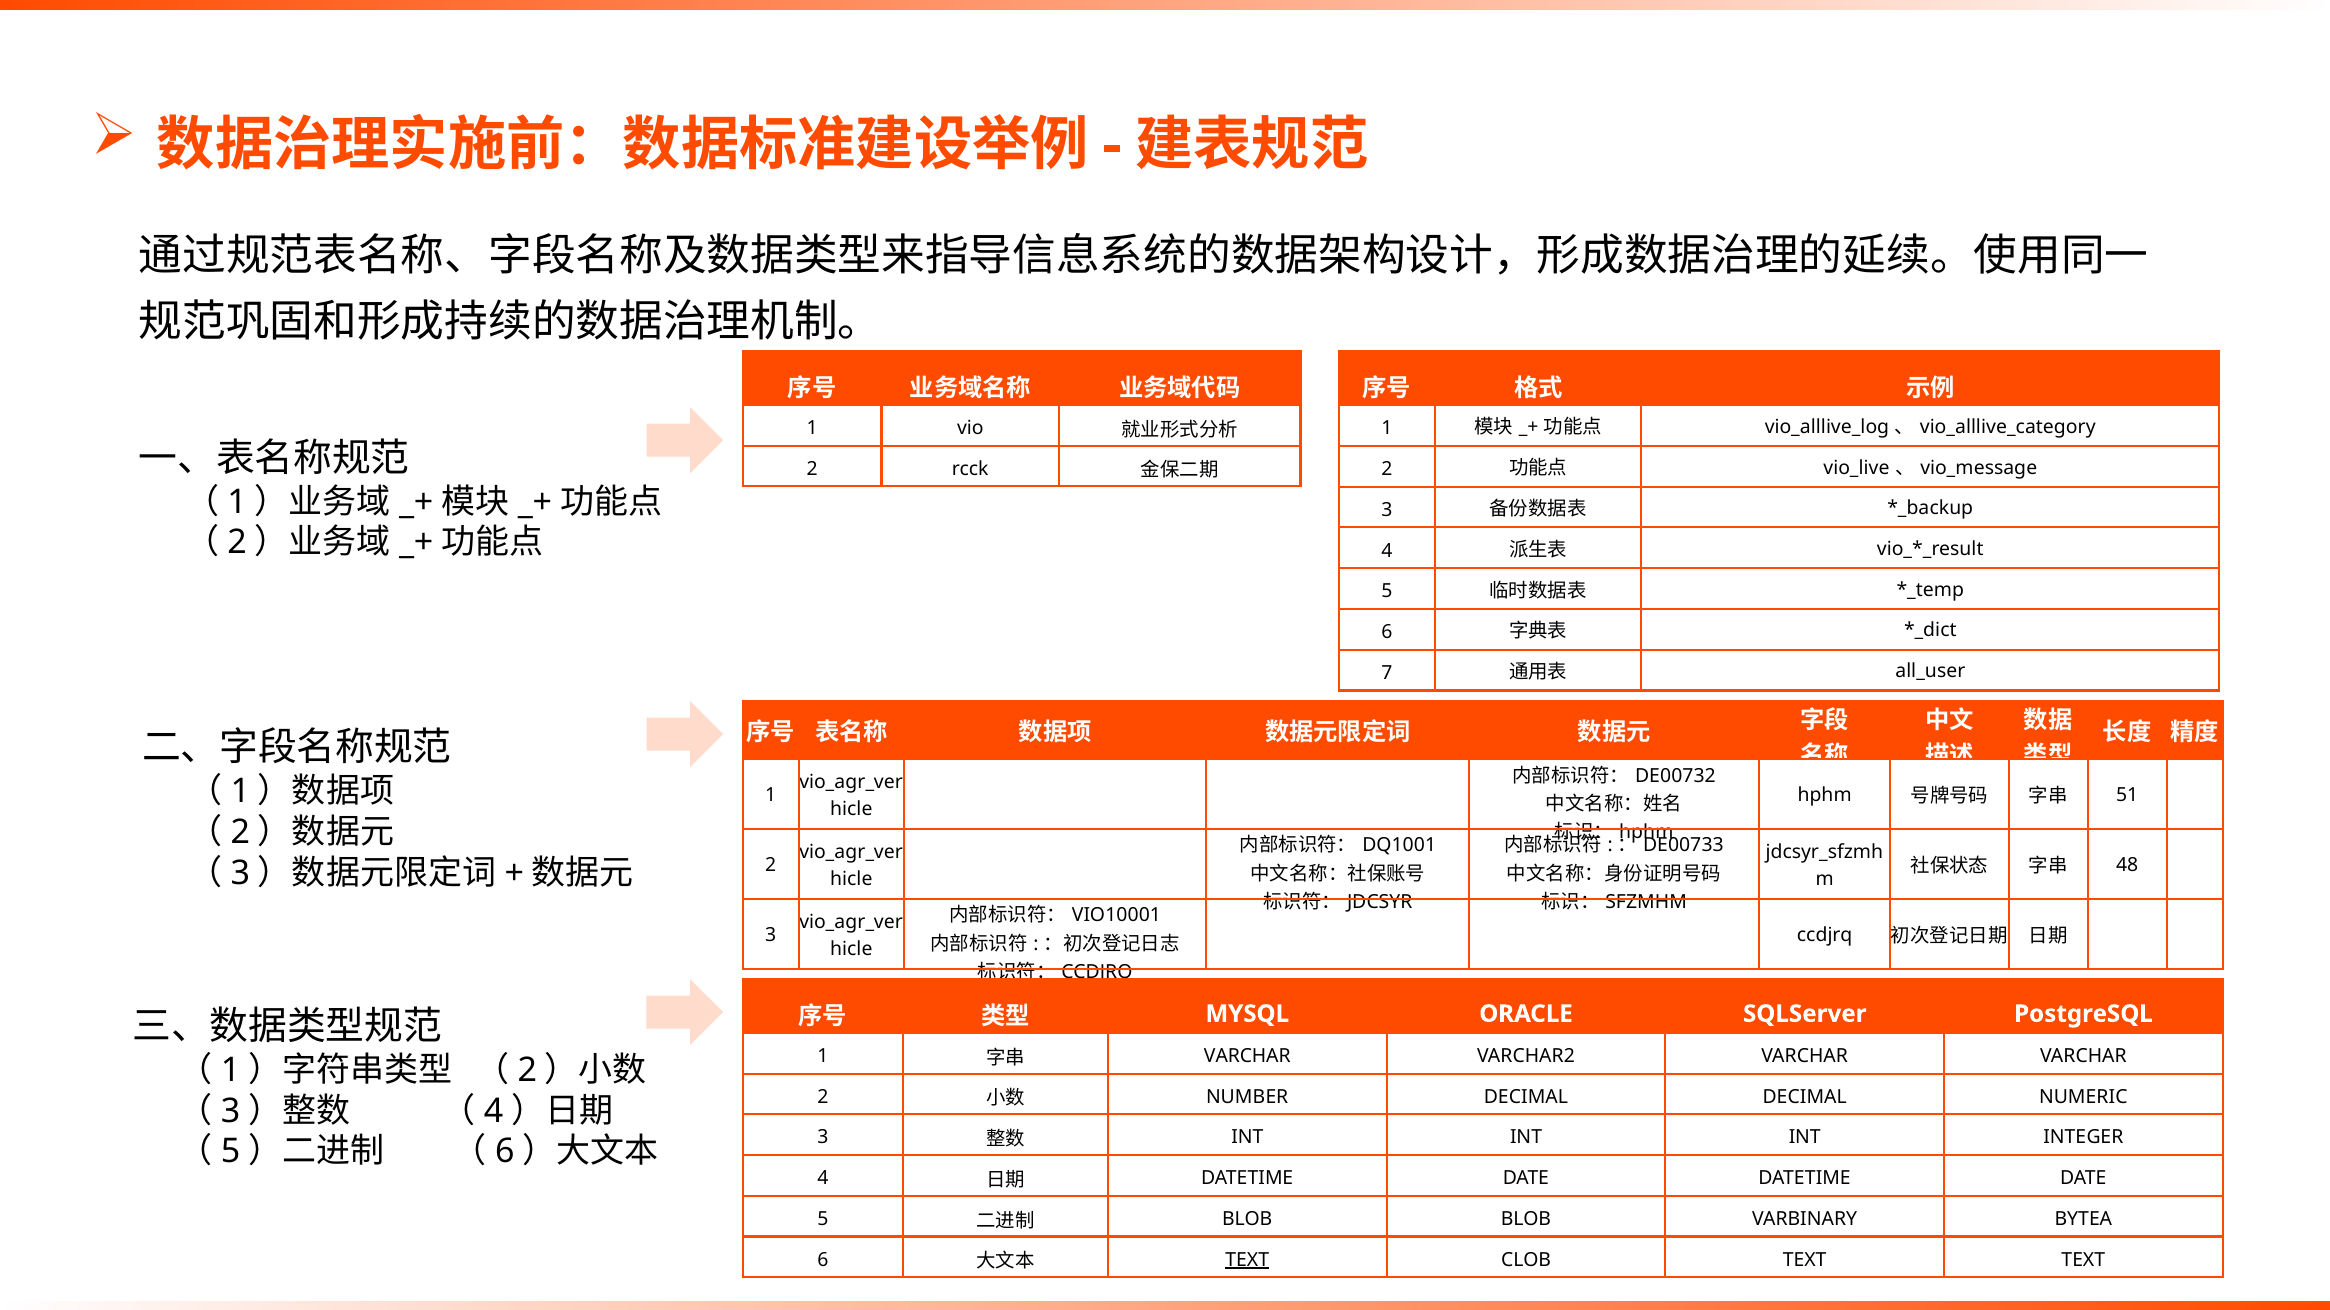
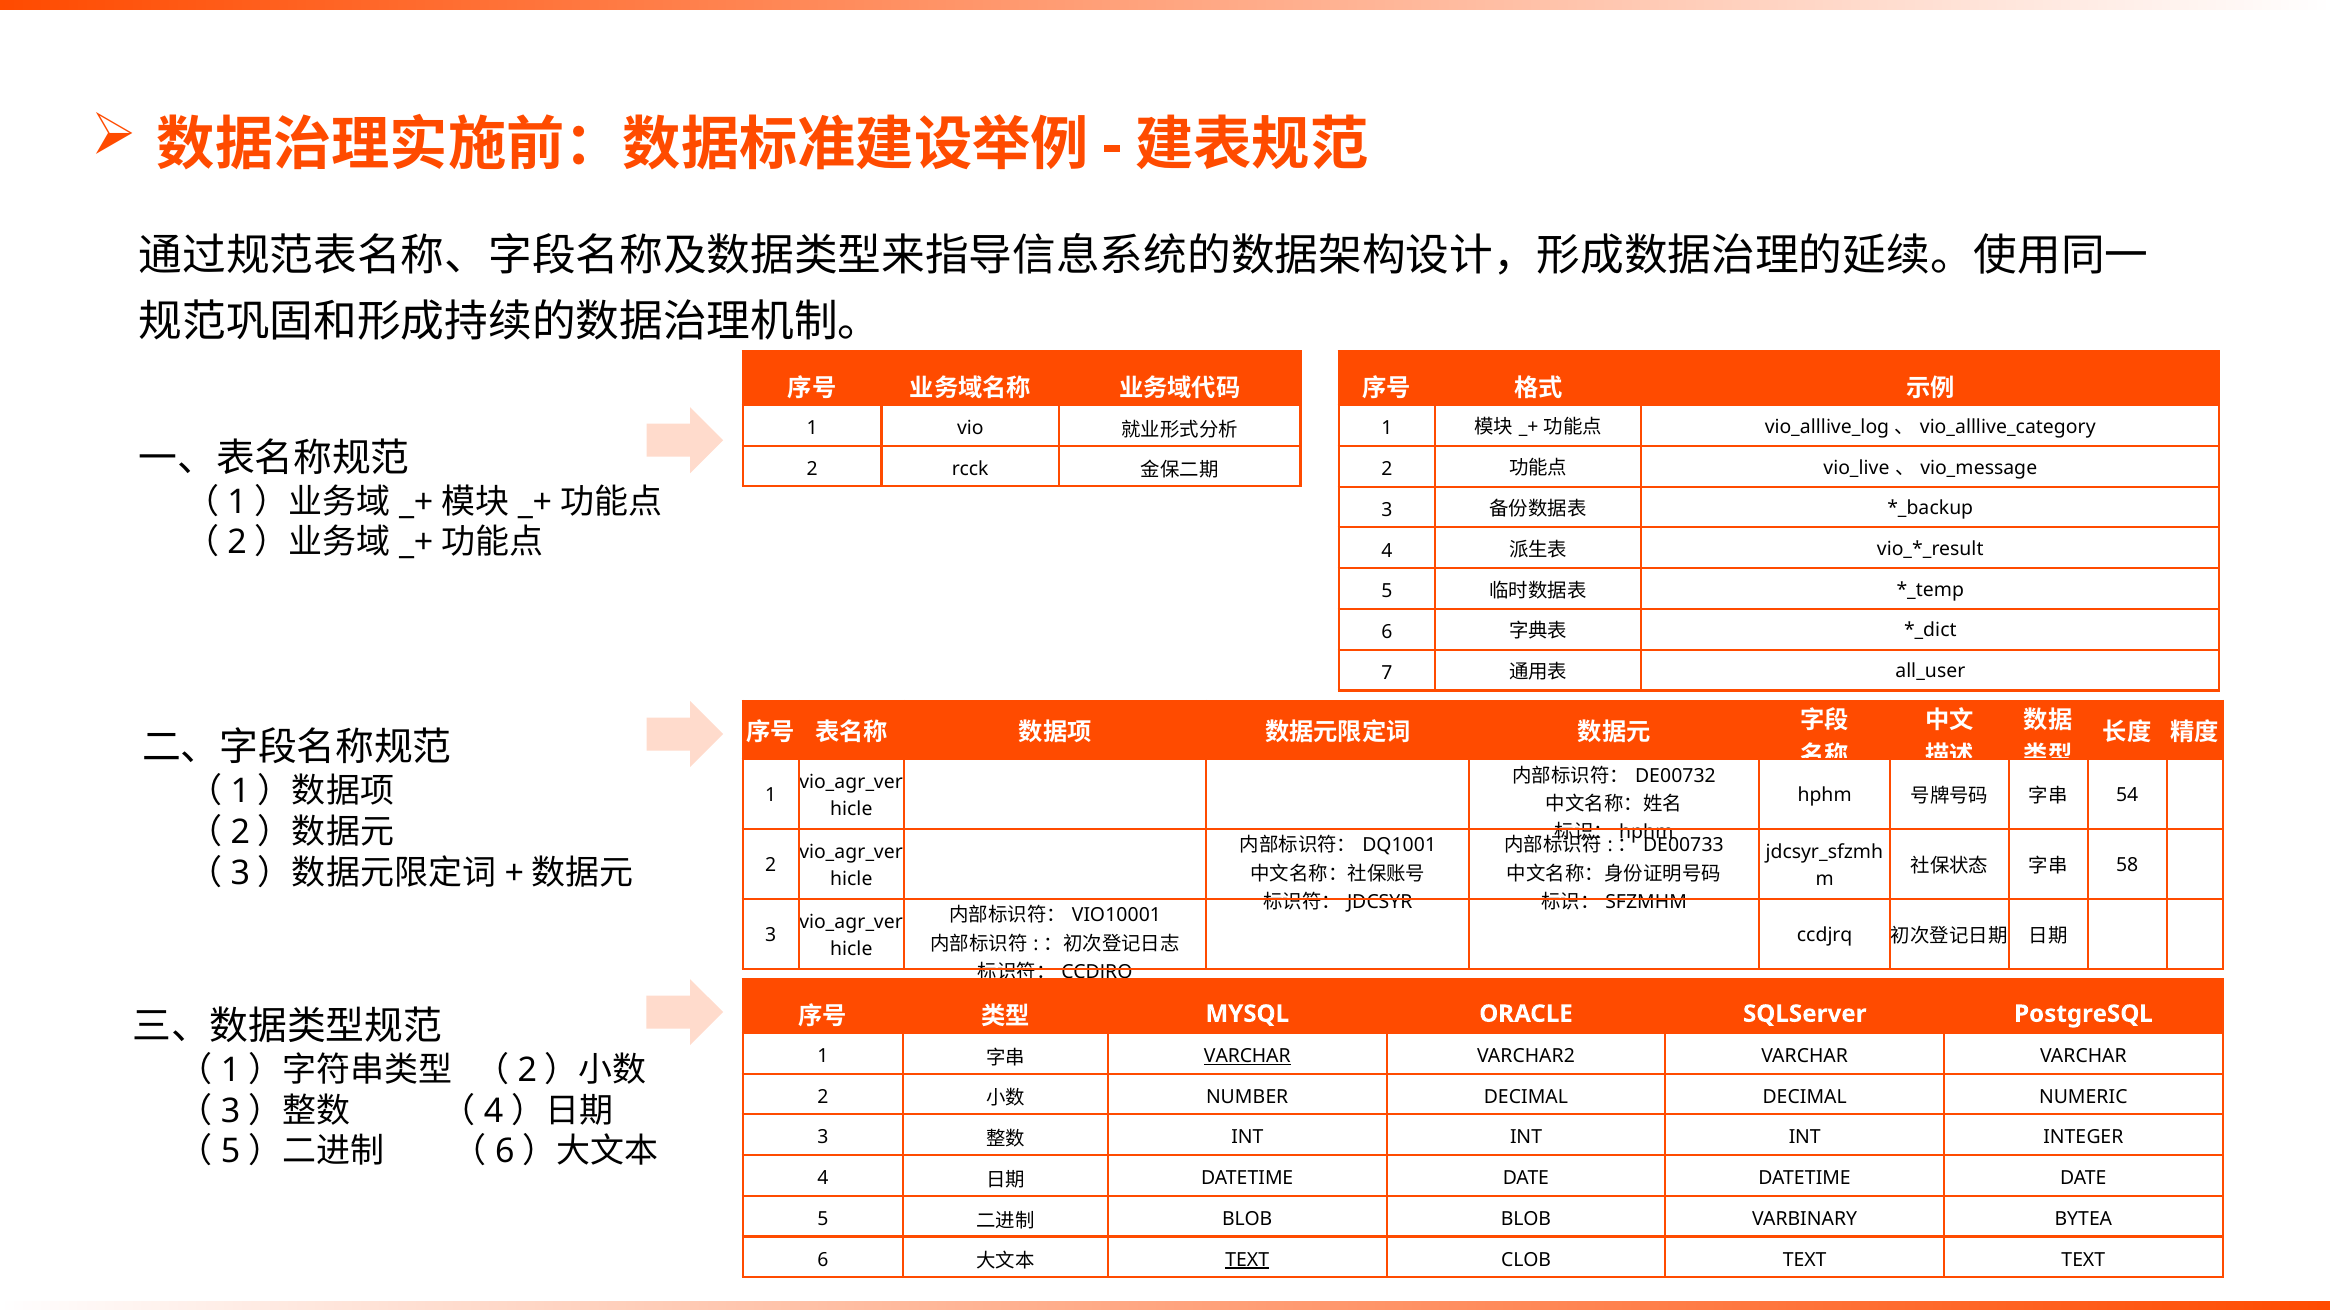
51: 51 -> 54
48: 48 -> 58
VARCHAR at (1247, 1057) underline: none -> present
